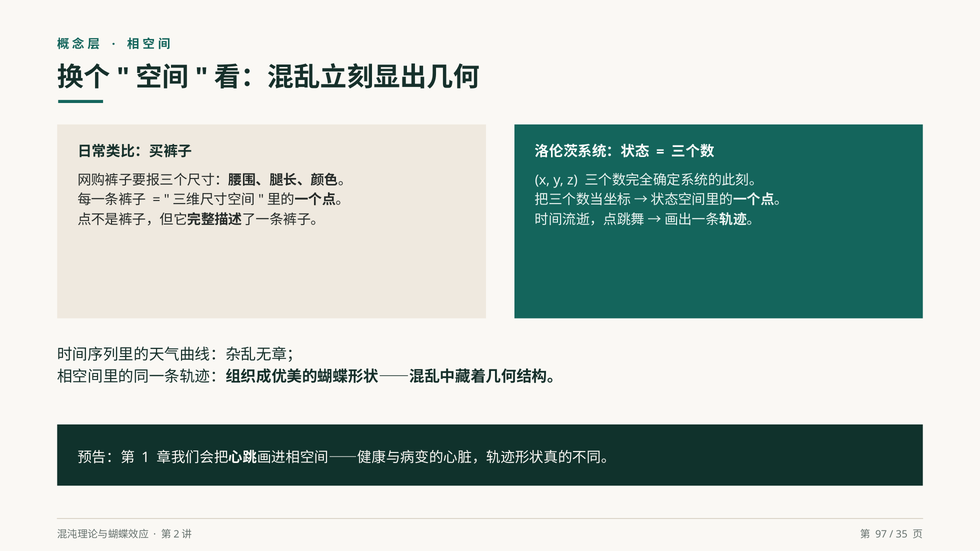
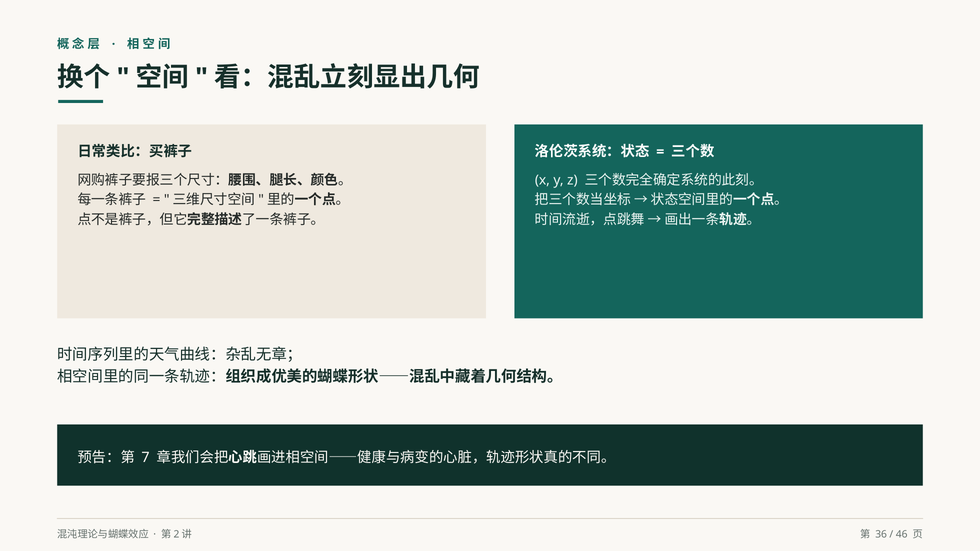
1: 1 -> 7
97: 97 -> 36
35: 35 -> 46
